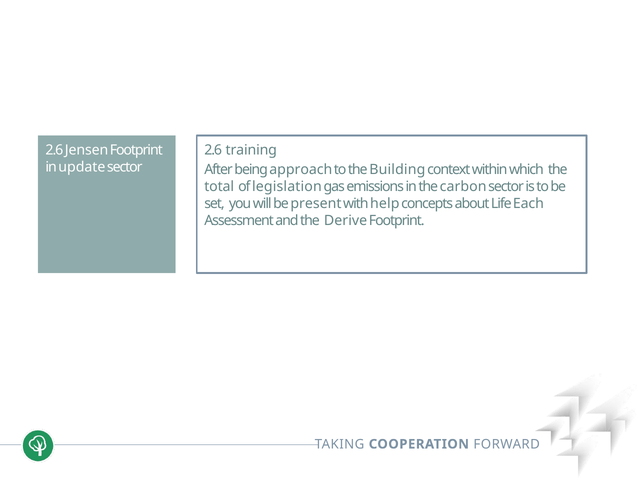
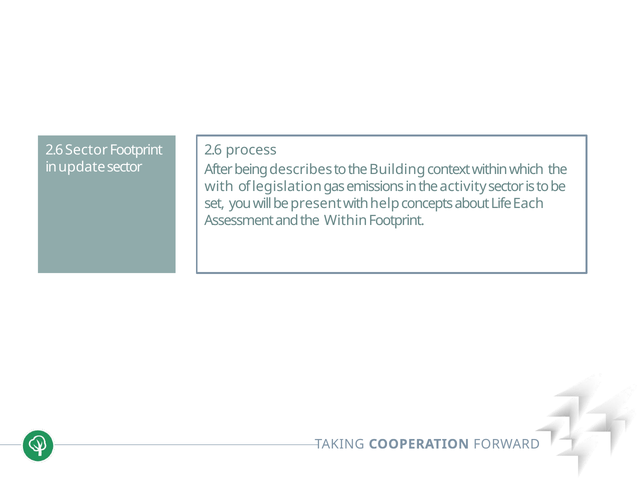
2.6 Jensen: Jensen -> Sector
training: training -> process
approach: approach -> describes
total at (219, 187): total -> with
carbon: carbon -> activity
the Derive: Derive -> Within
